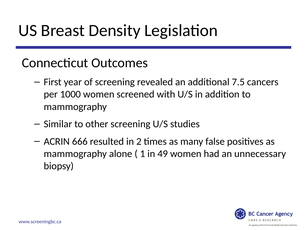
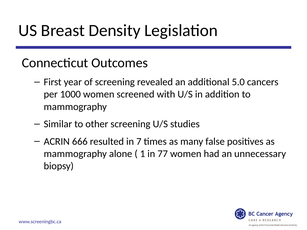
7.5: 7.5 -> 5.0
2: 2 -> 7
49: 49 -> 77
